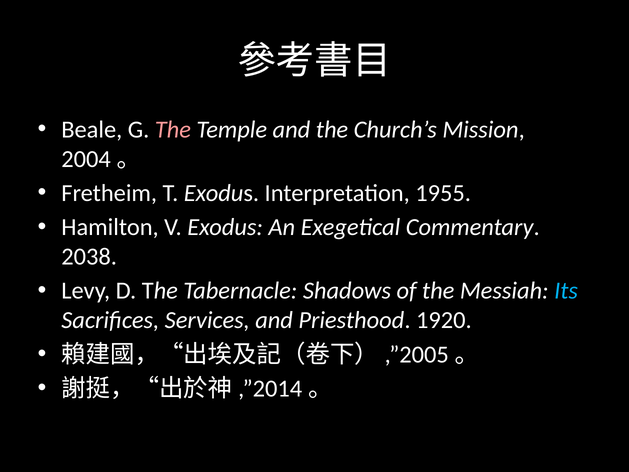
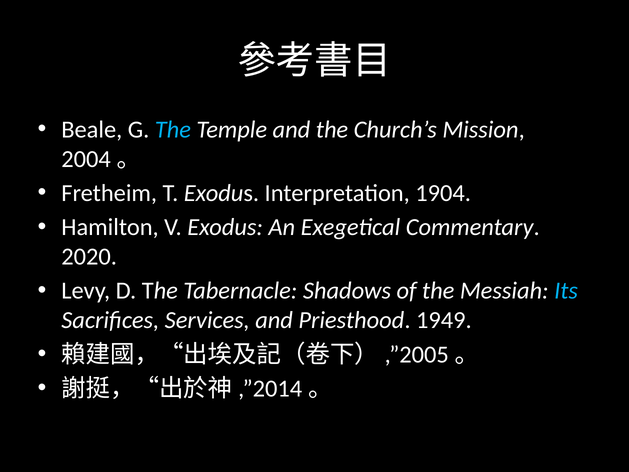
The at (173, 130) colour: pink -> light blue
1955: 1955 -> 1904
2038: 2038 -> 2020
1920: 1920 -> 1949
